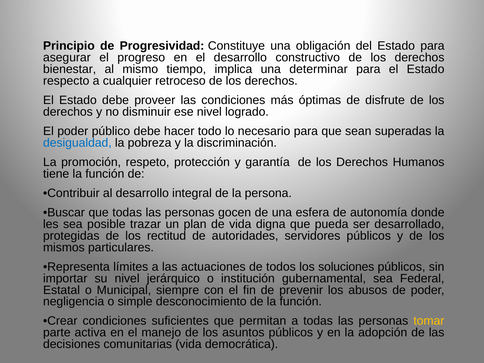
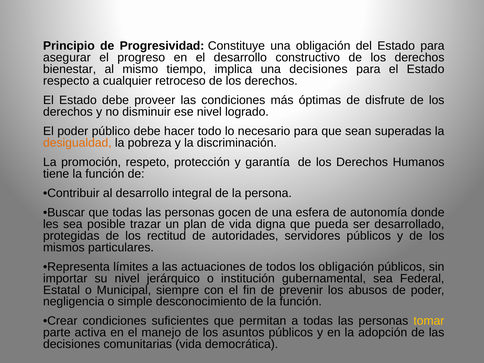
una determinar: determinar -> decisiones
desigualdad colour: blue -> orange
los soluciones: soluciones -> obligación
